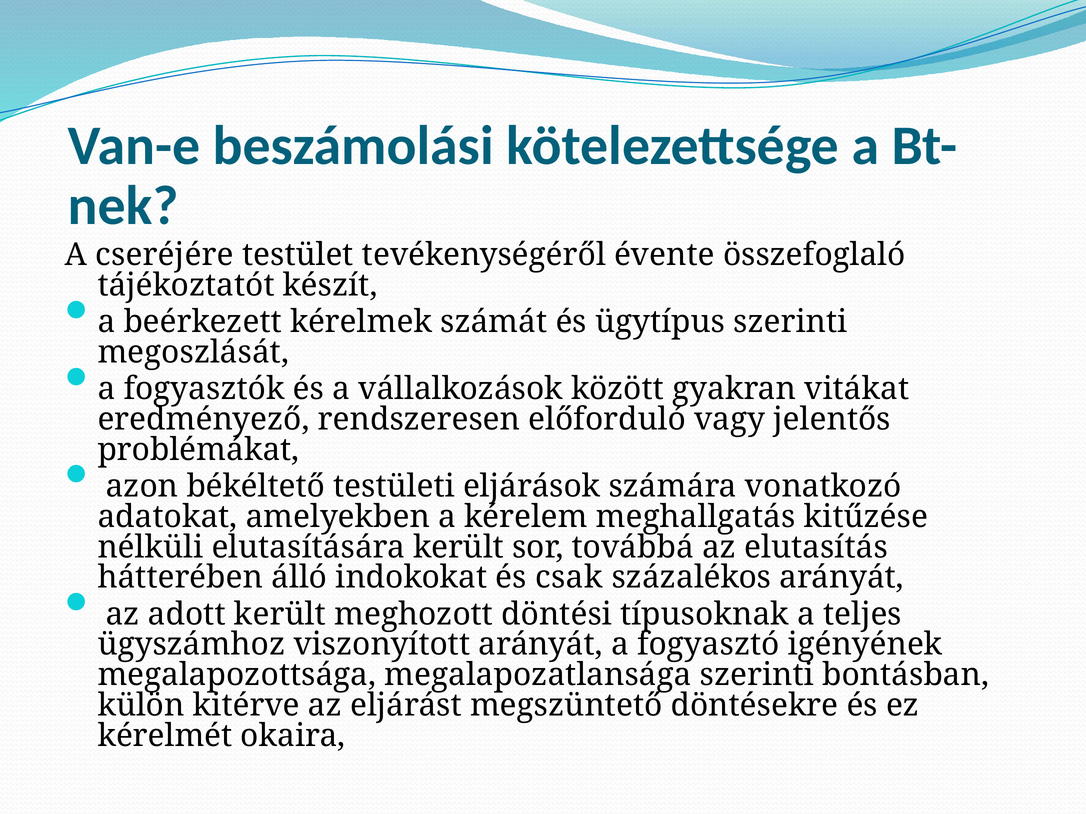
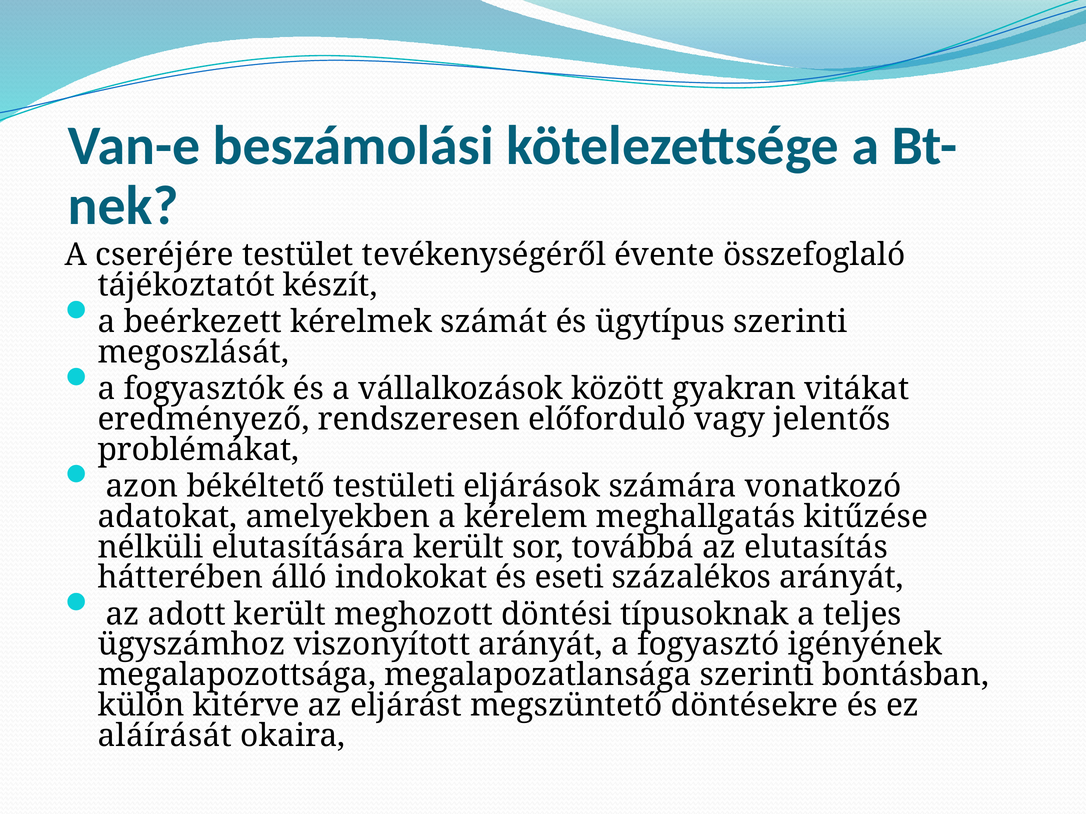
csak: csak -> eseti
kérelmét: kérelmét -> aláírását
